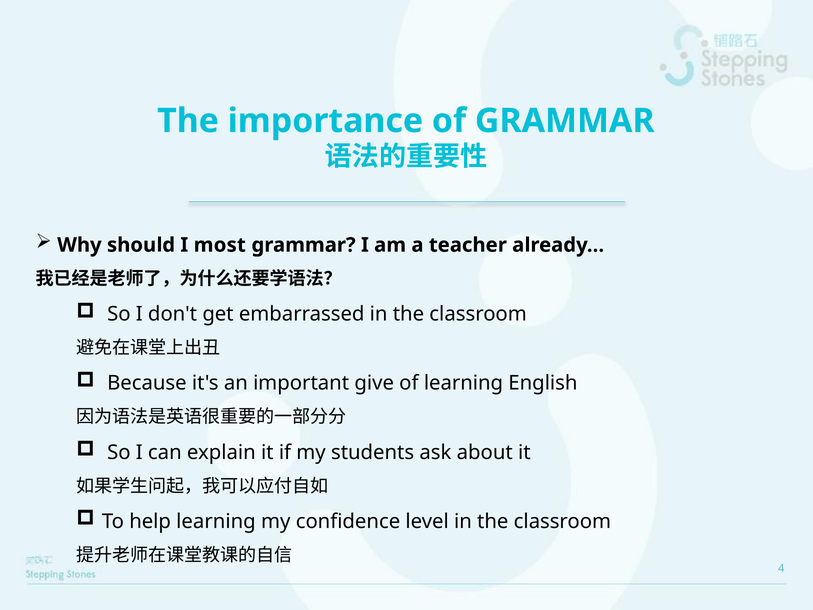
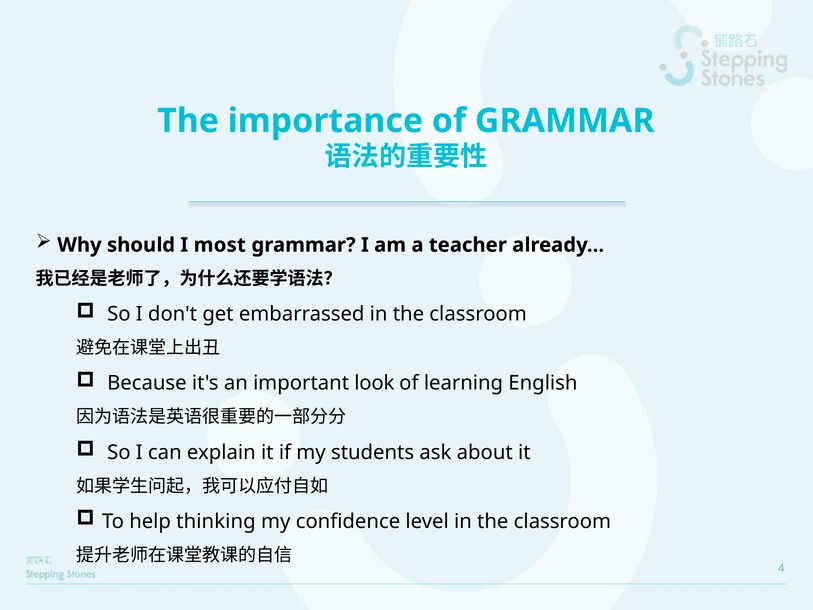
give: give -> look
help learning: learning -> thinking
